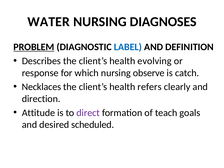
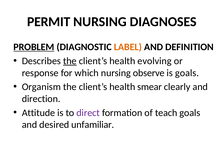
WATER: WATER -> PERMIT
LABEL colour: blue -> orange
the at (70, 61) underline: none -> present
is catch: catch -> goals
Necklaces: Necklaces -> Organism
refers: refers -> smear
scheduled: scheduled -> unfamiliar
